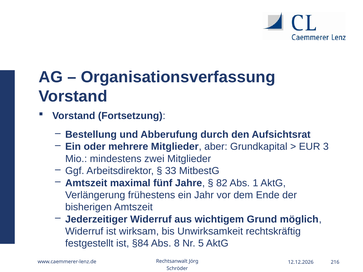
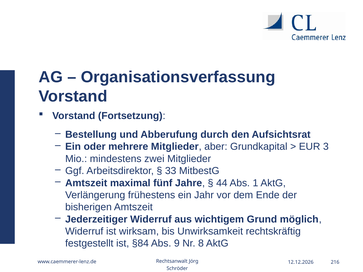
82: 82 -> 44
8: 8 -> 9
5: 5 -> 8
